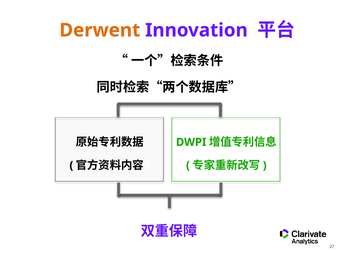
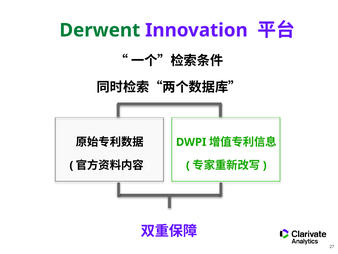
Derwent colour: orange -> green
